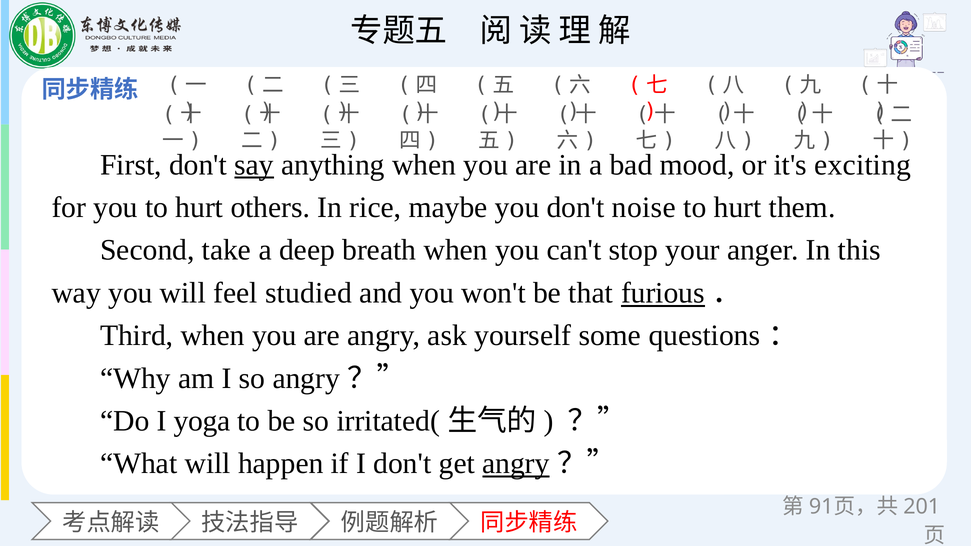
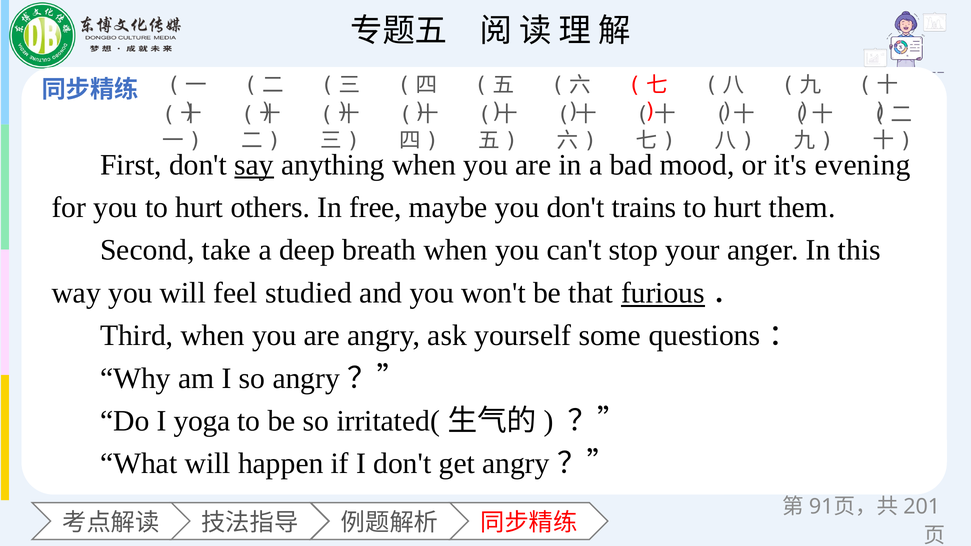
exciting: exciting -> evening
rice: rice -> free
noise: noise -> trains
angry at (516, 464) underline: present -> none
